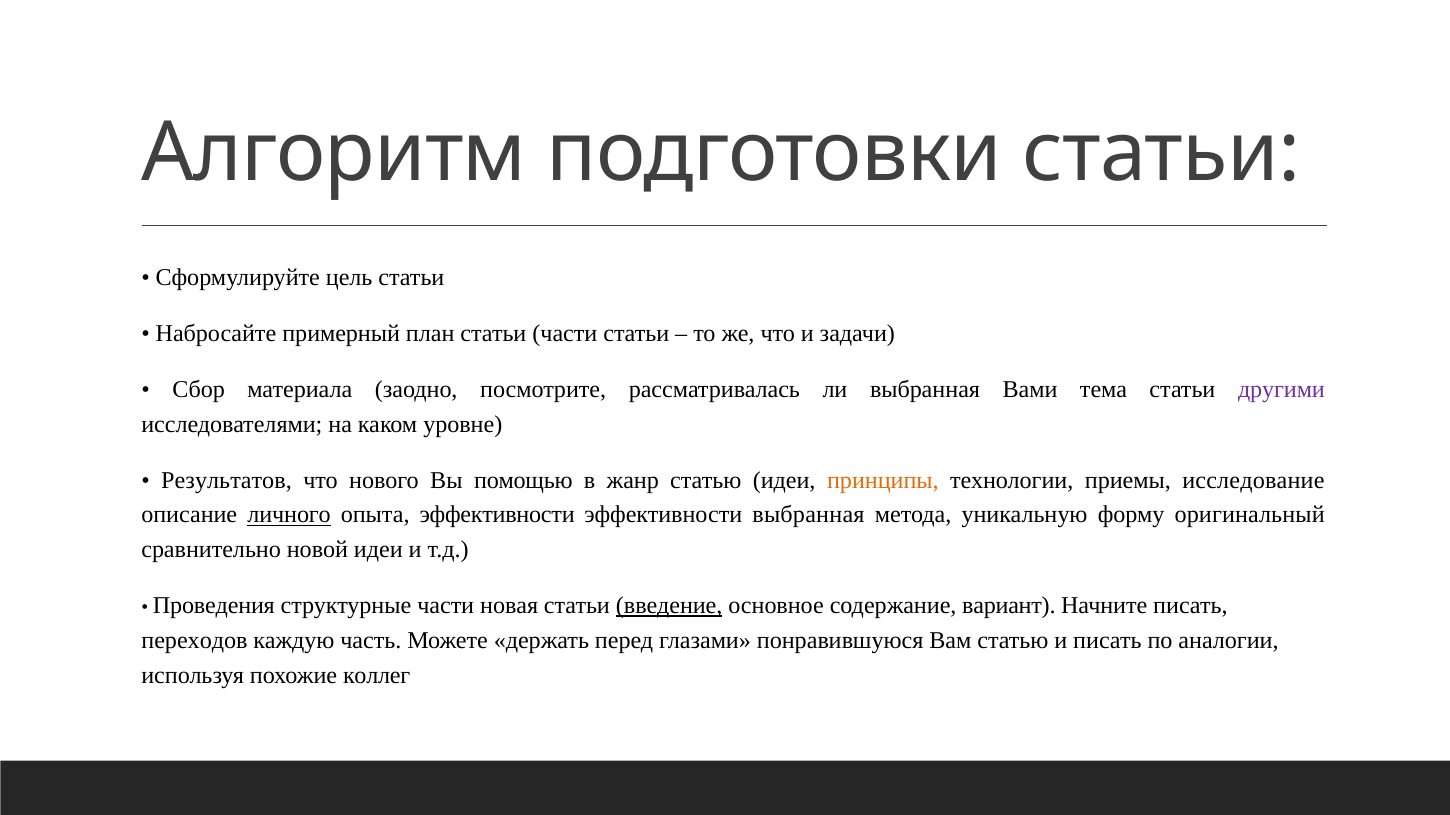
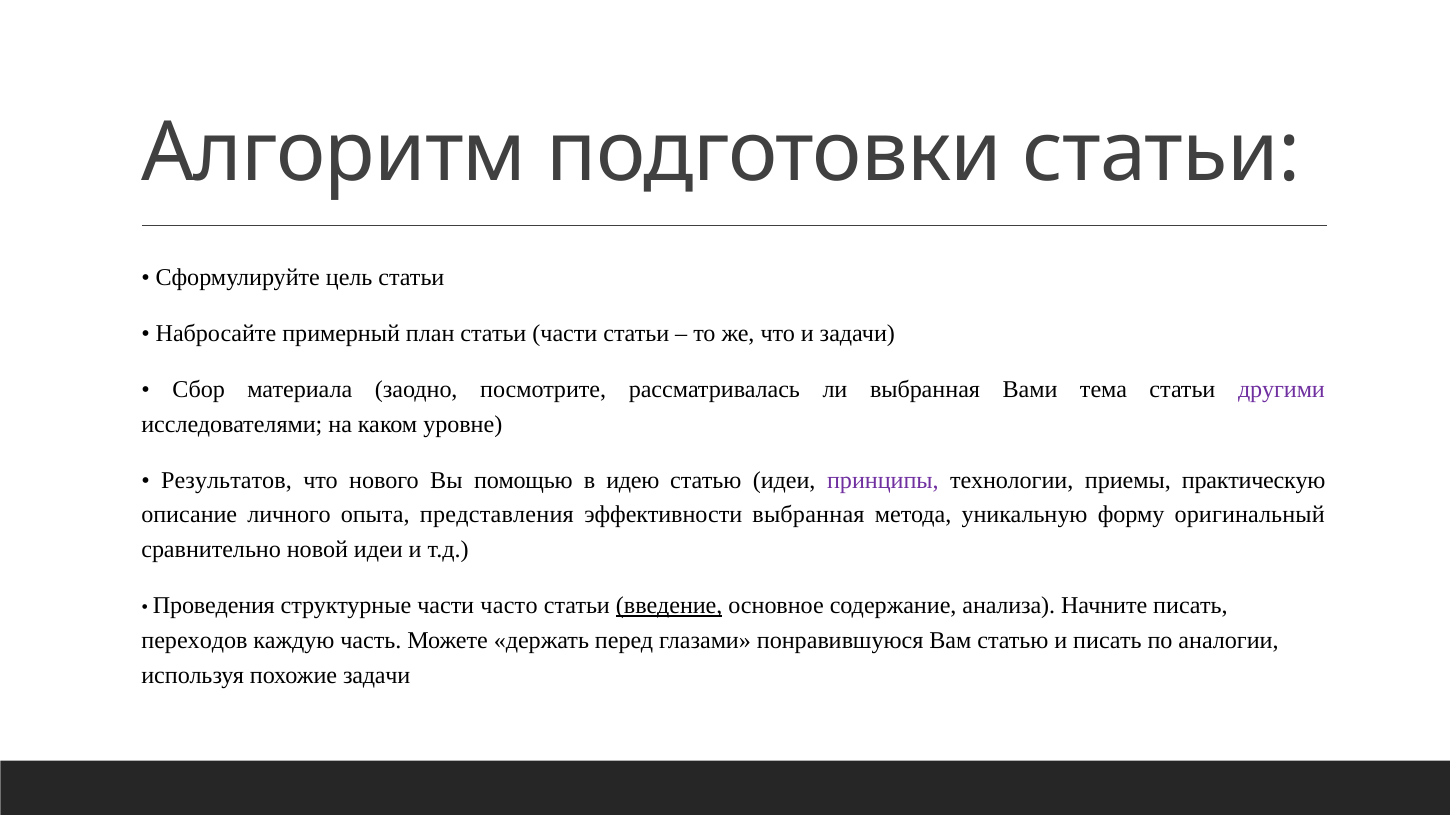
жанр: жанр -> идею
принципы colour: orange -> purple
исследование: исследование -> практическую
личного underline: present -> none
опыта эффективности: эффективности -> представления
новая: новая -> часто
вариант: вариант -> анализа
похожие коллег: коллег -> задачи
